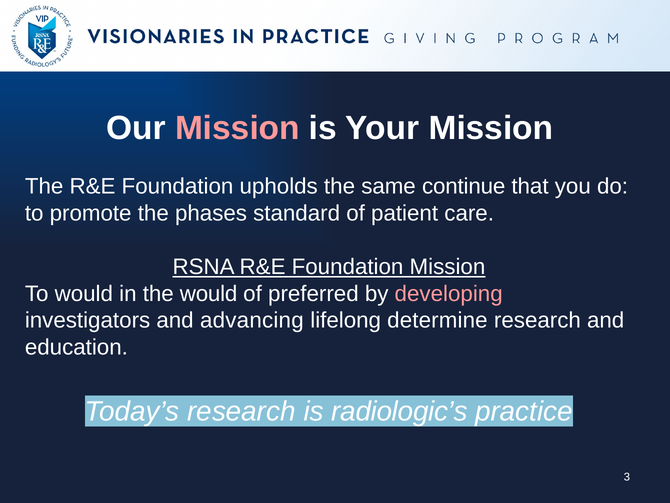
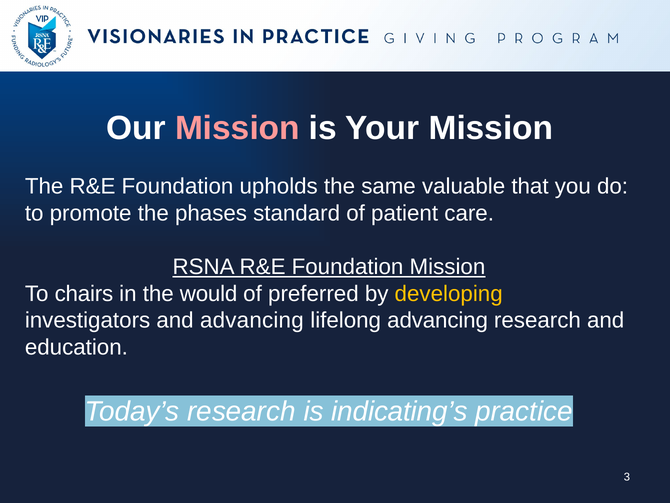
continue: continue -> valuable
To would: would -> chairs
developing colour: pink -> yellow
lifelong determine: determine -> advancing
radiologic’s: radiologic’s -> indicating’s
